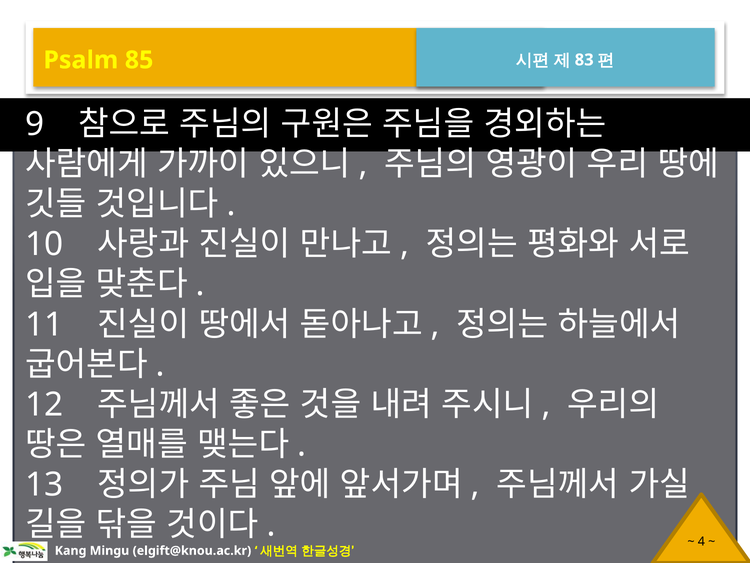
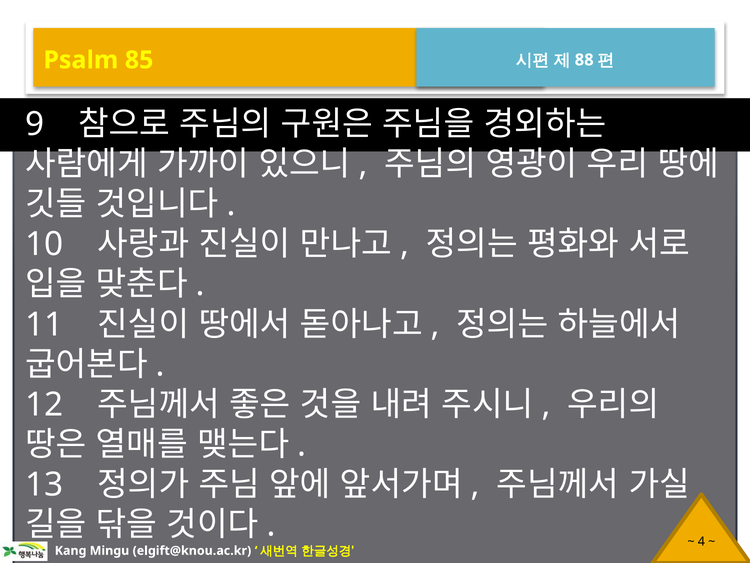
83: 83 -> 88
